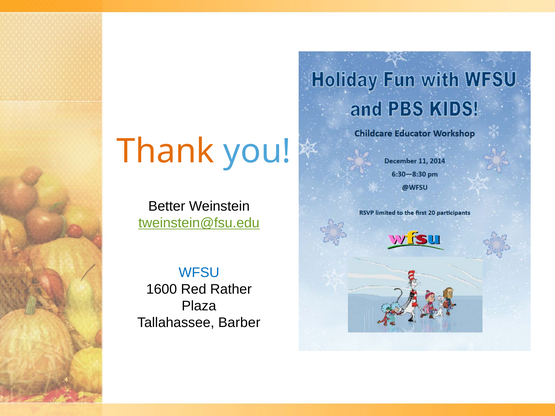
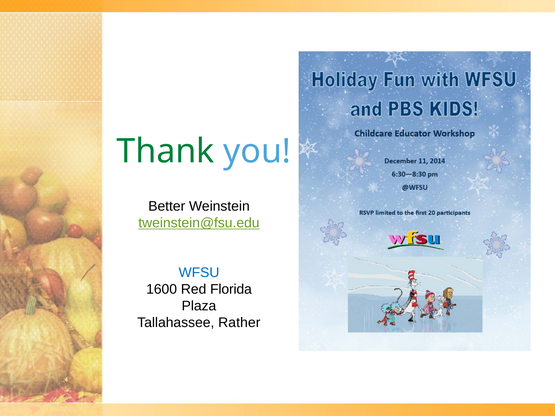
Thank colour: orange -> green
Rather: Rather -> Florida
Barber: Barber -> Rather
